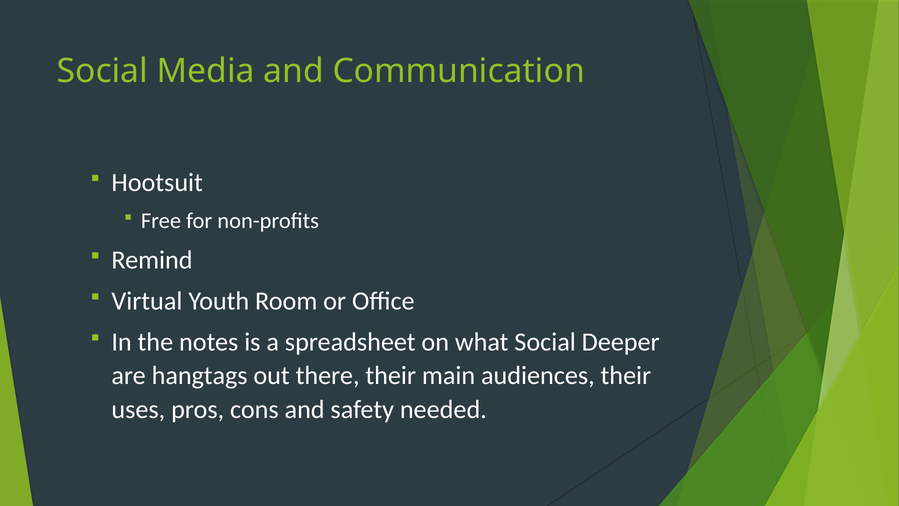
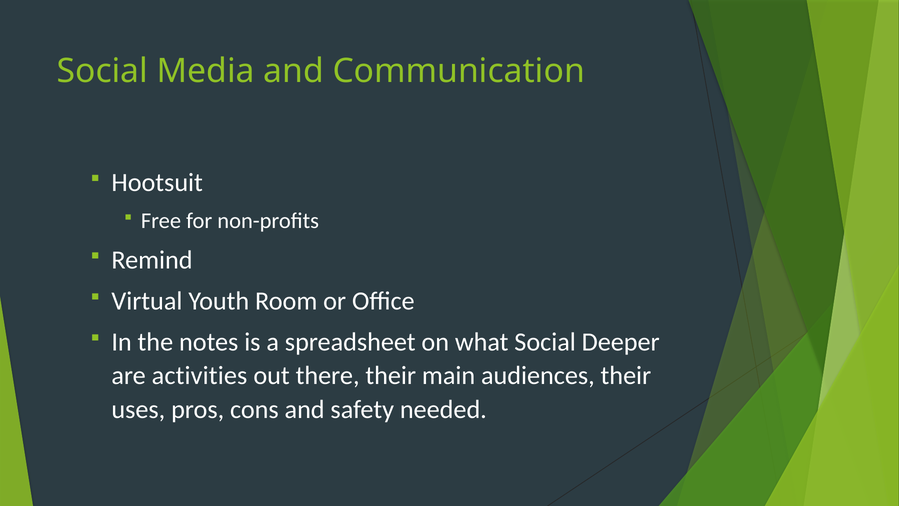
hangtags: hangtags -> activities
